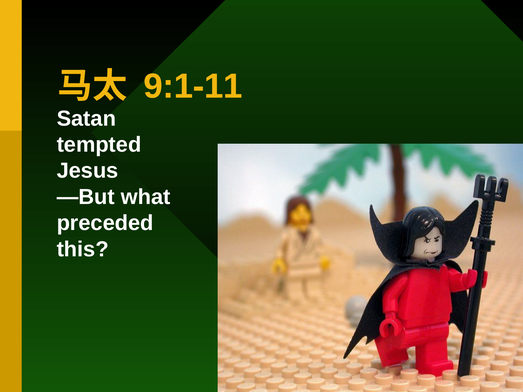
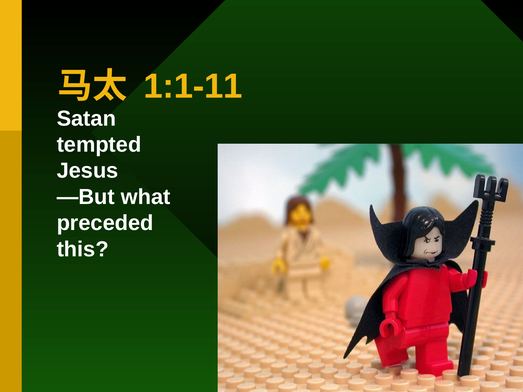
9:1-11: 9:1-11 -> 1:1-11
